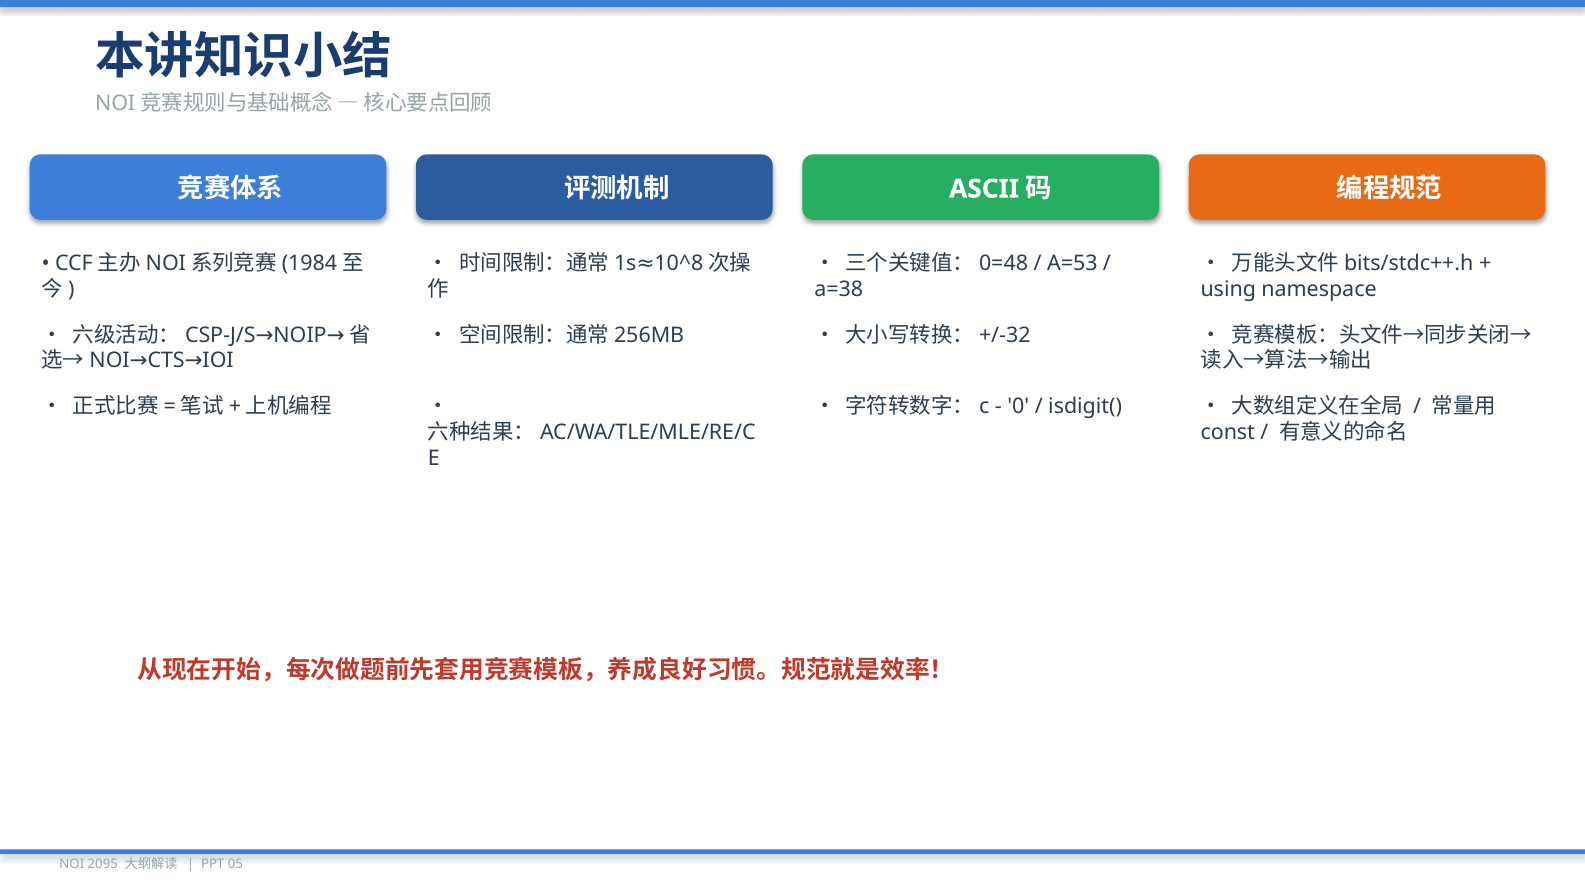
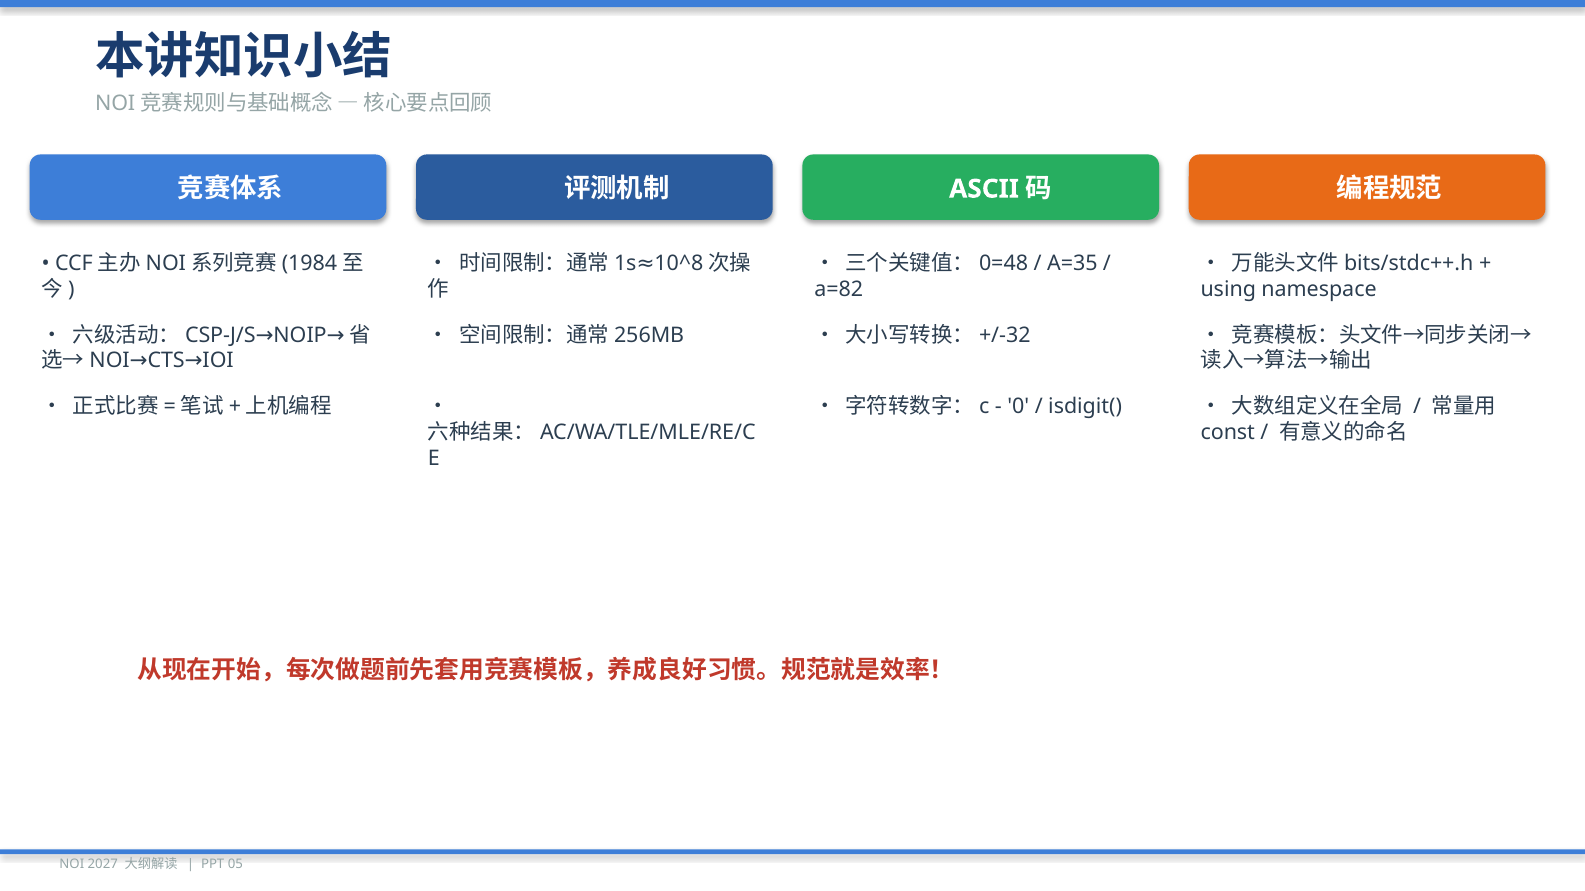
A=53: A=53 -> A=35
a=38: a=38 -> a=82
2095: 2095 -> 2027
